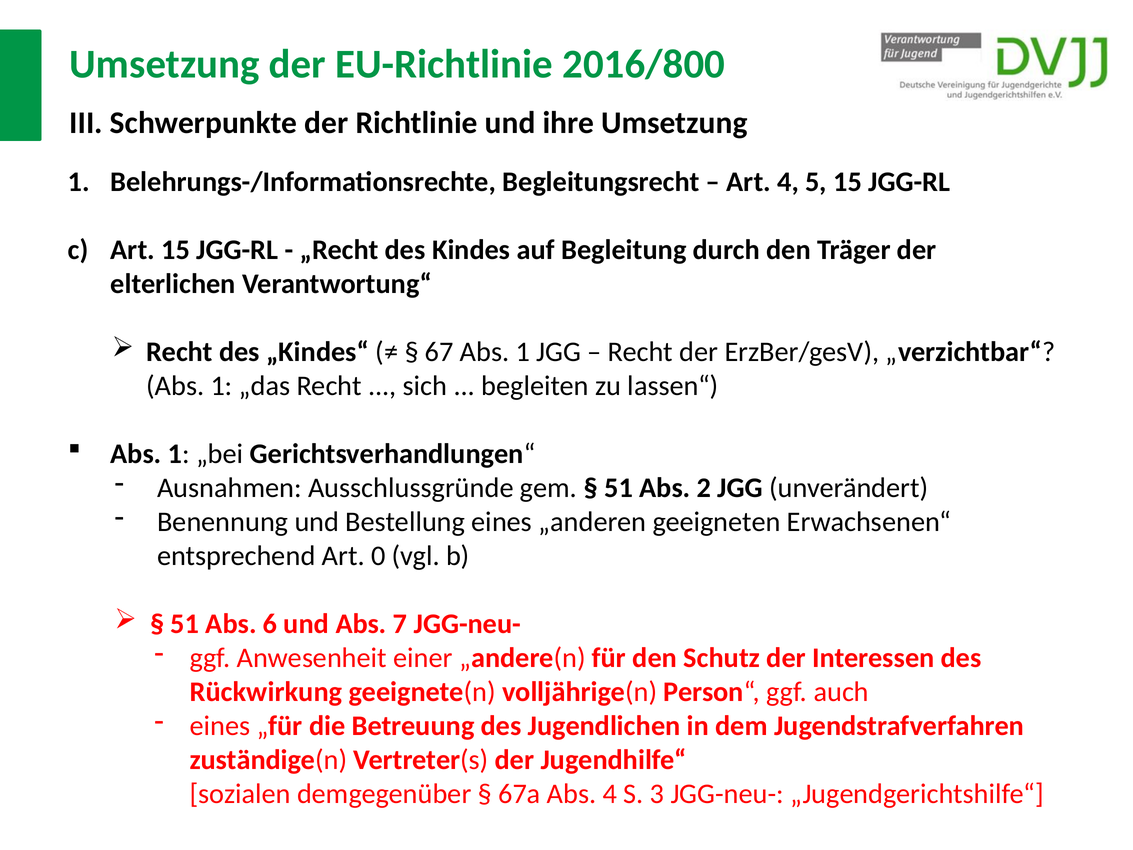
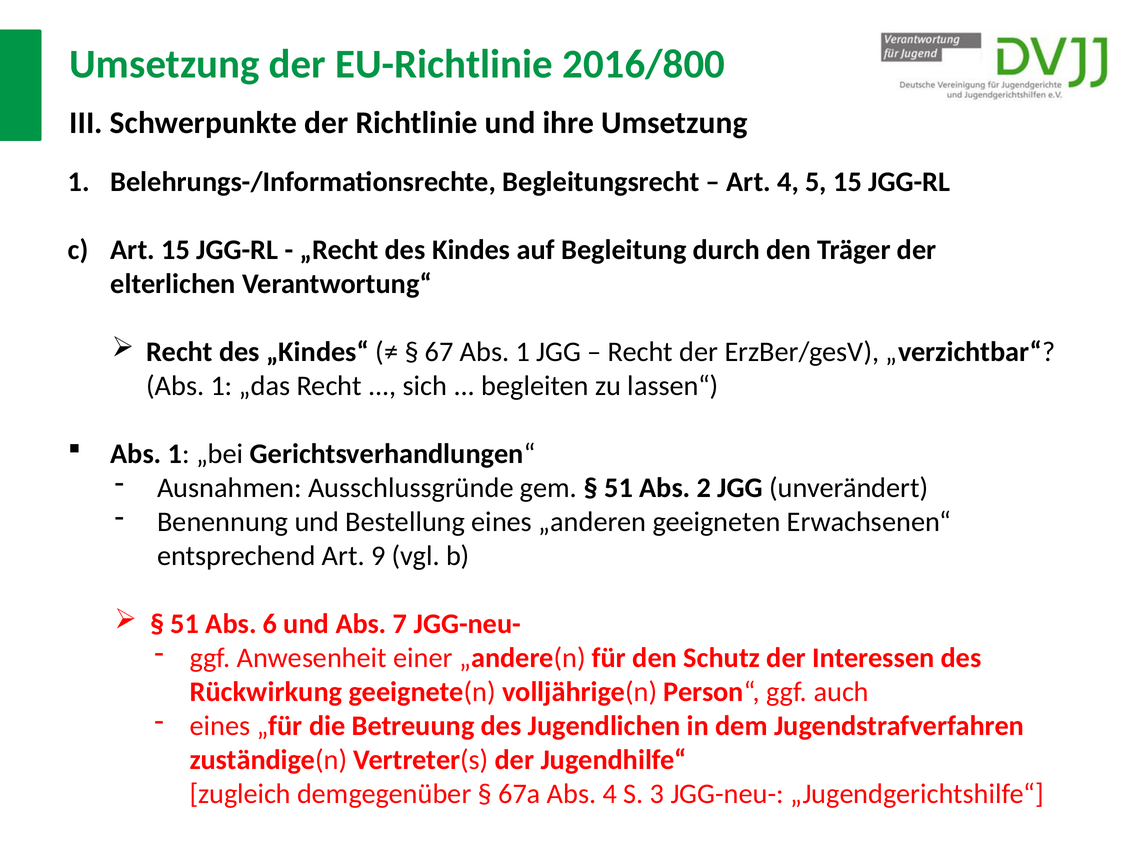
0: 0 -> 9
sozialen: sozialen -> zugleich
